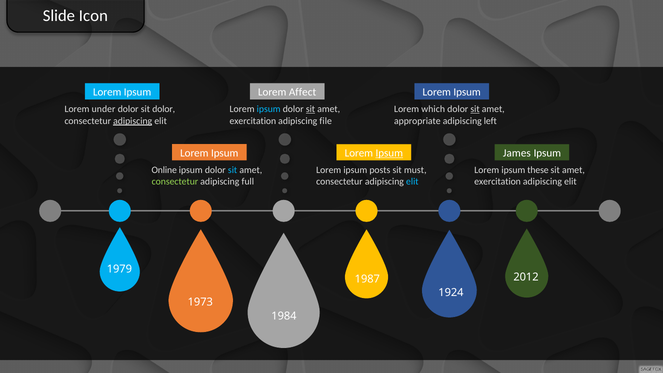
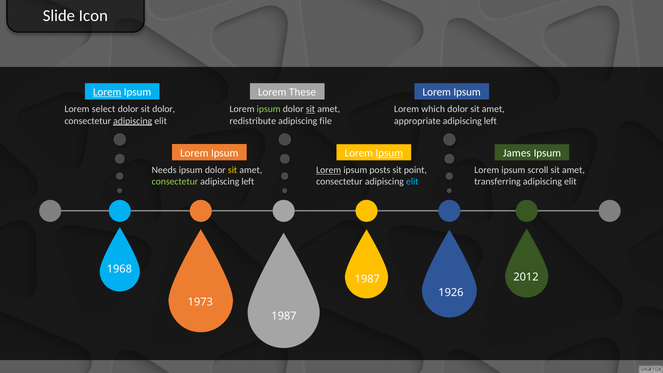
Lorem at (107, 92) underline: none -> present
Affect: Affect -> These
under: under -> select
ipsum at (269, 109) colour: light blue -> light green
sit at (475, 109) underline: present -> none
exercitation at (253, 121): exercitation -> redistribute
Online: Online -> Needs
sit at (233, 170) colour: light blue -> yellow
Lorem at (329, 170) underline: none -> present
must: must -> point
these: these -> scroll
full at (248, 182): full -> left
exercitation at (498, 182): exercitation -> transferring
1979: 1979 -> 1968
1924: 1924 -> 1926
1984 at (284, 316): 1984 -> 1987
